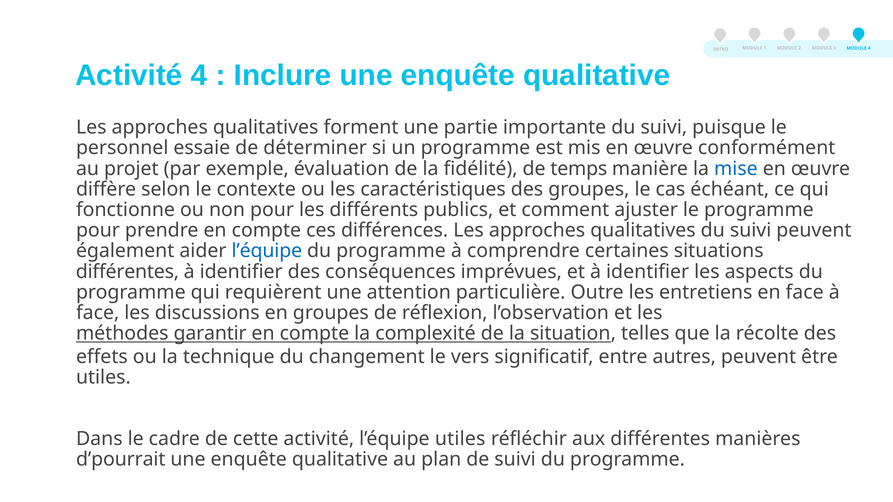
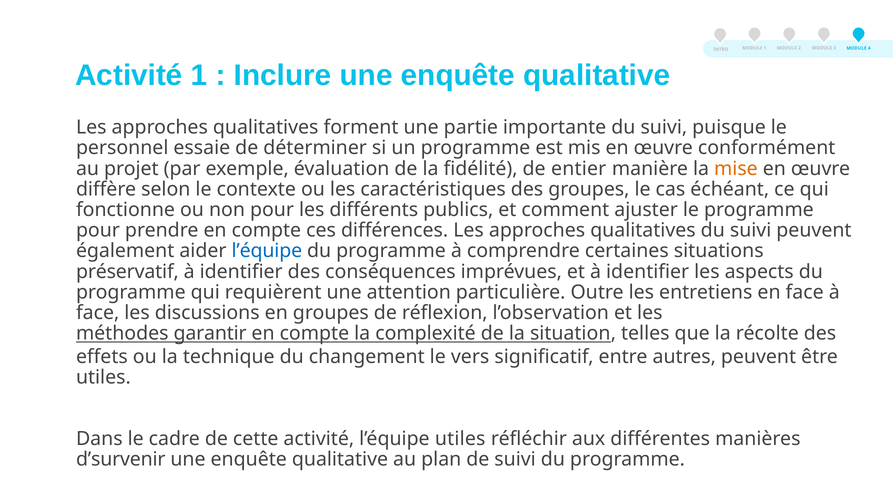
Activité 4: 4 -> 1
temps: temps -> entier
mise colour: blue -> orange
différentes at (127, 272): différentes -> préservatif
d’pourrait: d’pourrait -> d’survenir
